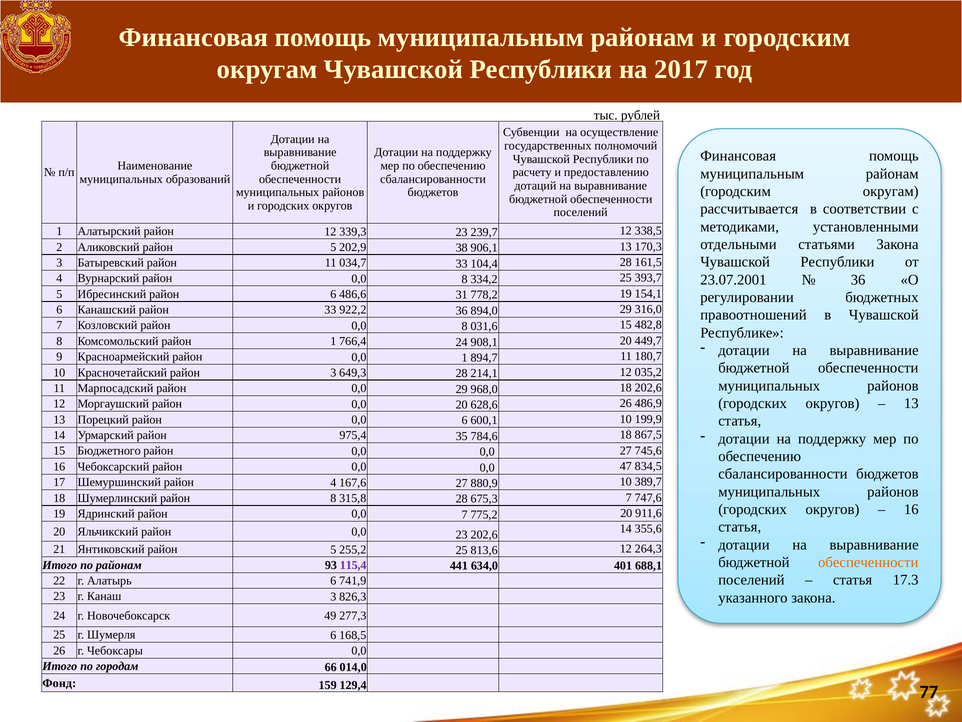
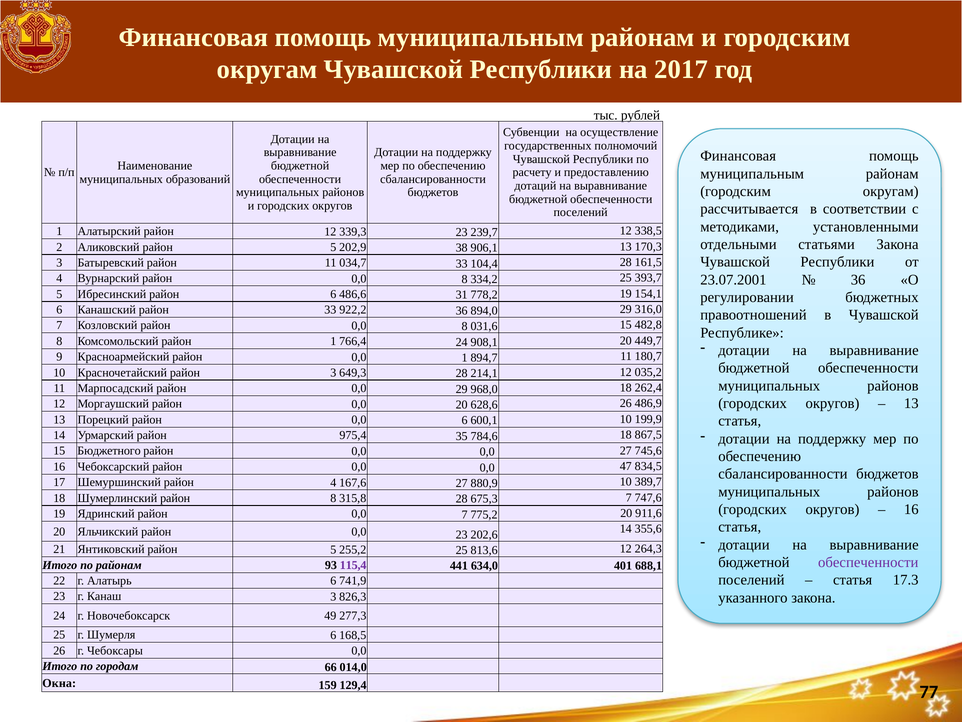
18 202,6: 202,6 -> 262,4
обеспеченности at (868, 562) colour: orange -> purple
Фонд: Фонд -> Окна
